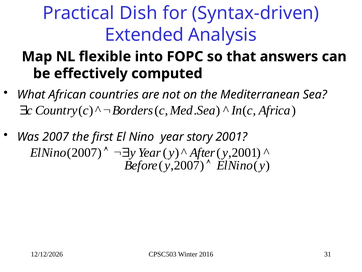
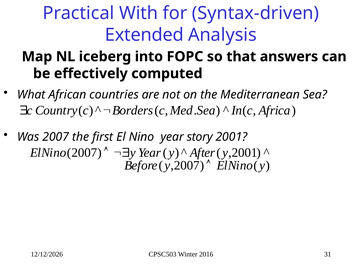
Dish: Dish -> With
flexible: flexible -> iceberg
